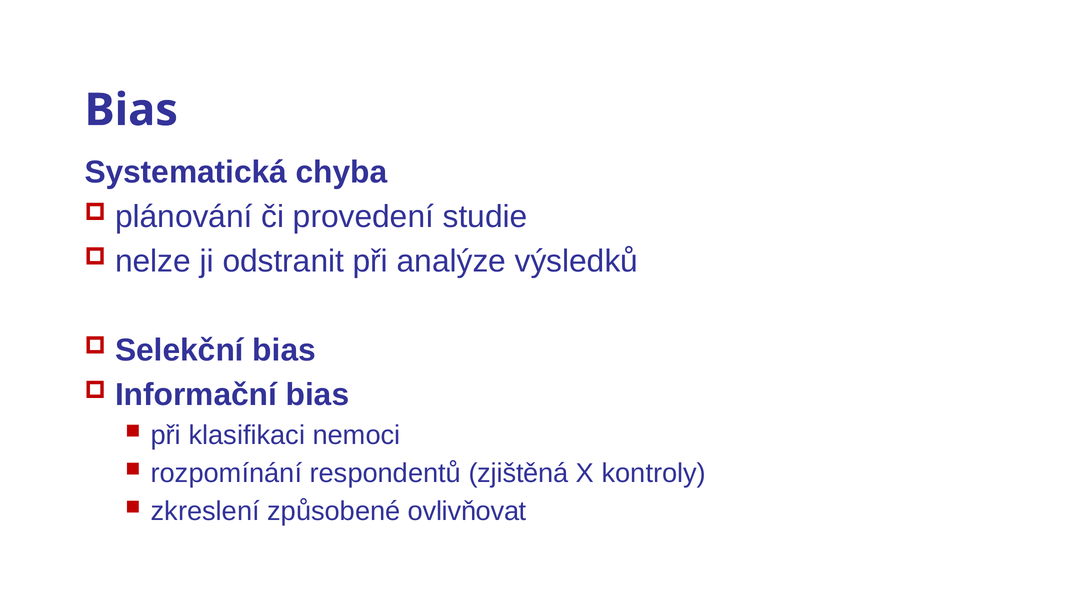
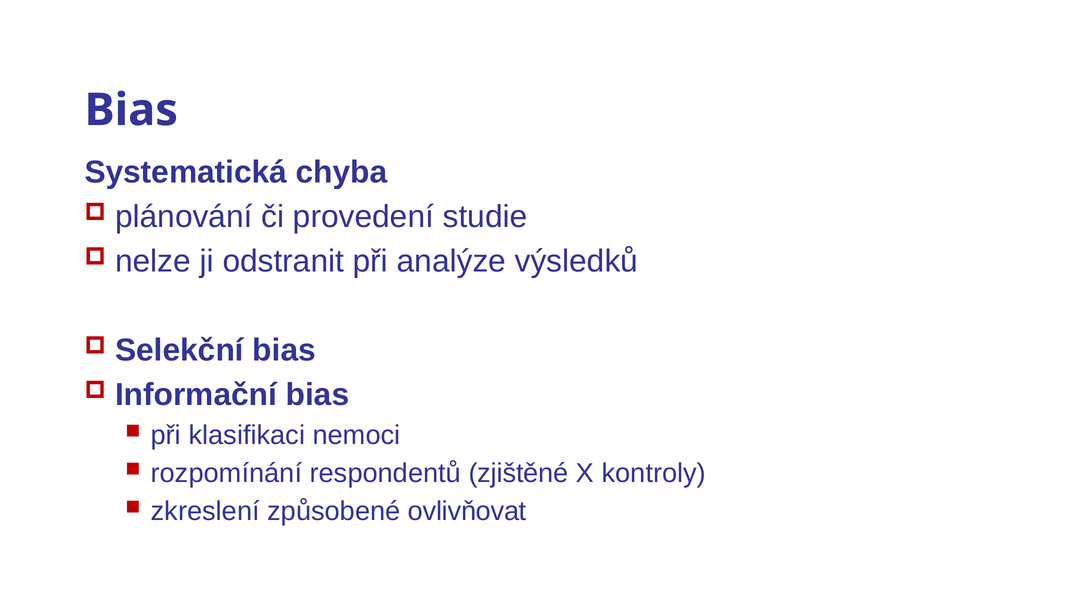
zjištěná: zjištěná -> zjištěné
